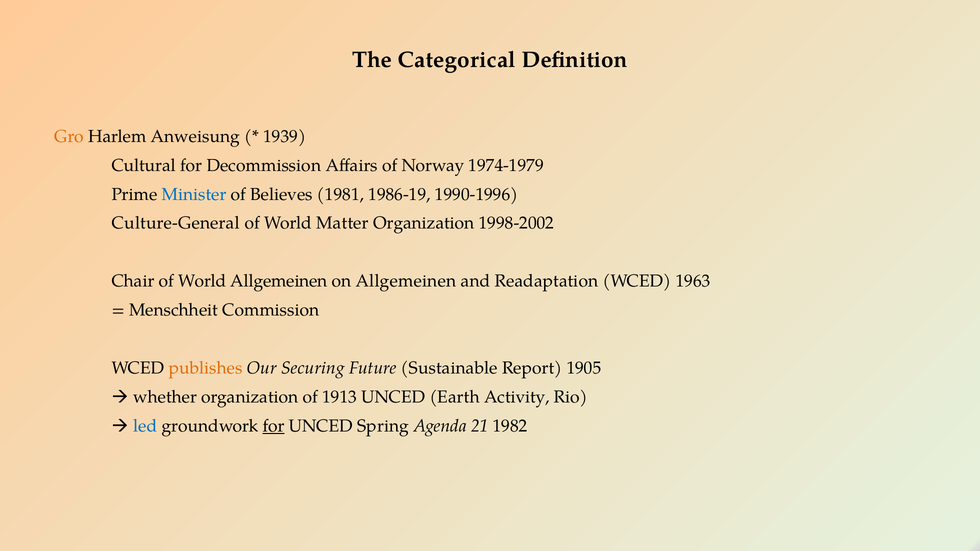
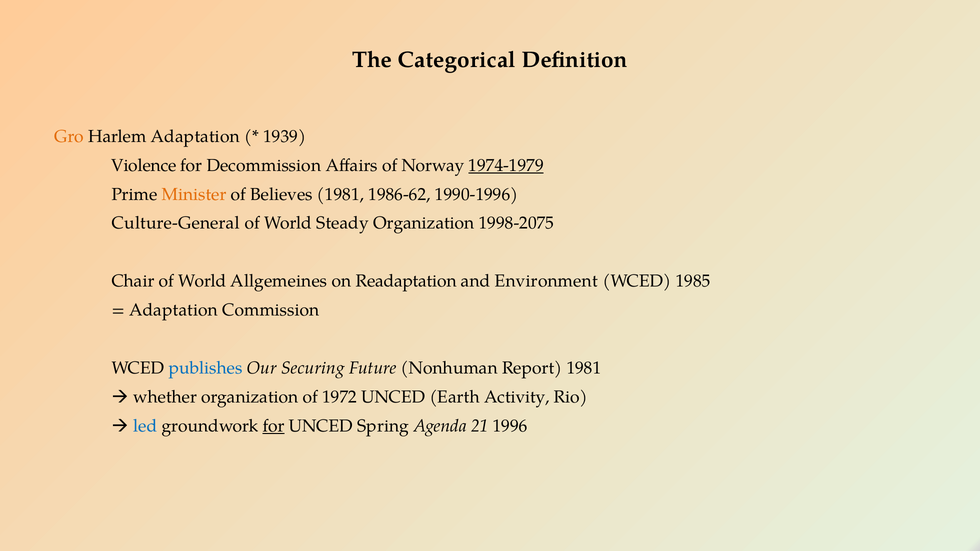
Harlem Anweisung: Anweisung -> Adaptation
Cultural: Cultural -> Violence
1974-1979 underline: none -> present
Minister colour: blue -> orange
1986-19: 1986-19 -> 1986-62
Matter: Matter -> Steady
1998-2002: 1998-2002 -> 1998-2075
World Allgemeinen: Allgemeinen -> Allgemeines
on Allgemeinen: Allgemeinen -> Readaptation
Readaptation: Readaptation -> Environment
1963: 1963 -> 1985
Menschheit at (174, 310): Menschheit -> Adaptation
publishes colour: orange -> blue
Sustainable: Sustainable -> Nonhuman
Report 1905: 1905 -> 1981
1913: 1913 -> 1972
1982: 1982 -> 1996
